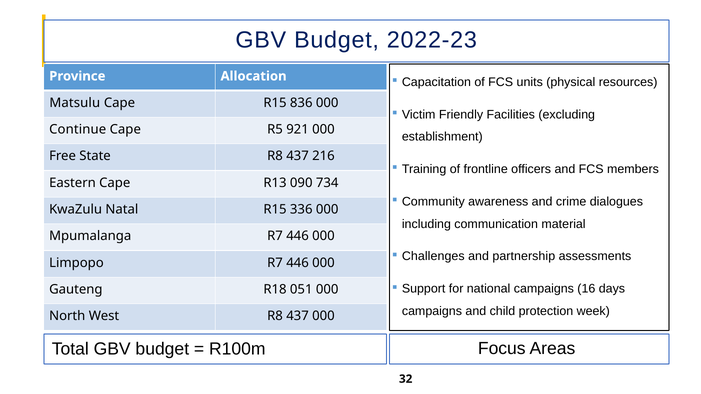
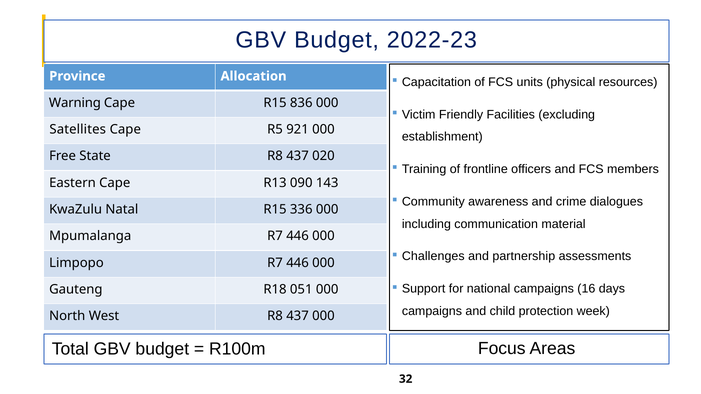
Matsulu: Matsulu -> Warning
Continue: Continue -> Satellites
216: 216 -> 020
734: 734 -> 143
